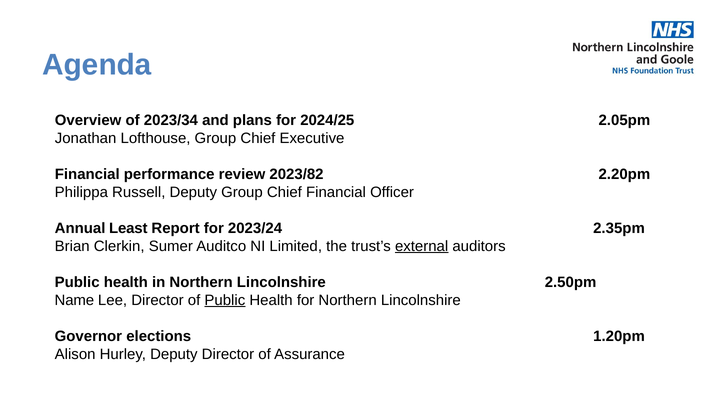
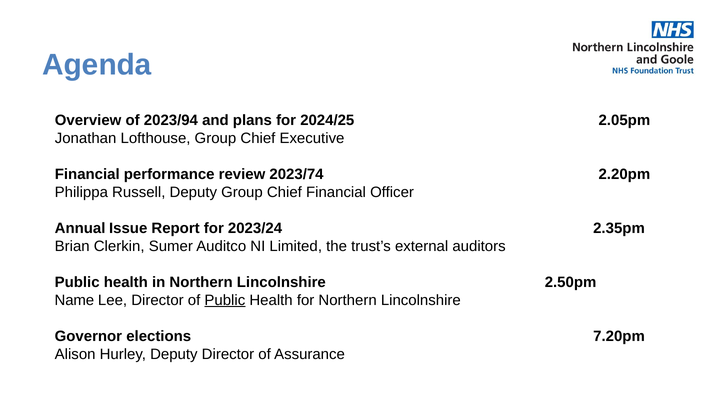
2023/34: 2023/34 -> 2023/94
2023/82: 2023/82 -> 2023/74
Least: Least -> Issue
external underline: present -> none
1.20pm: 1.20pm -> 7.20pm
